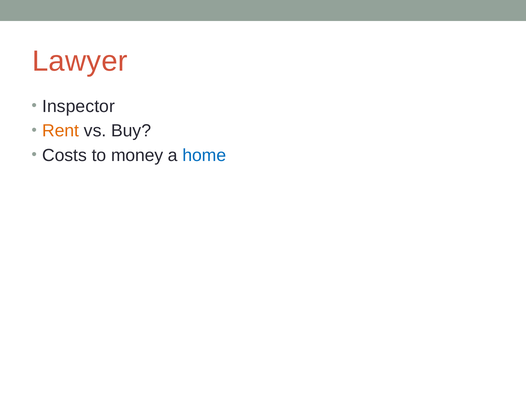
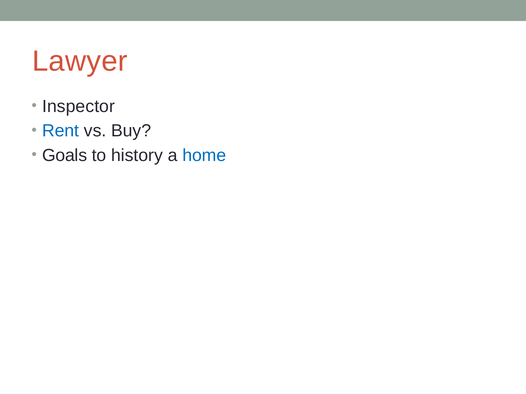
Rent colour: orange -> blue
Costs: Costs -> Goals
money: money -> history
